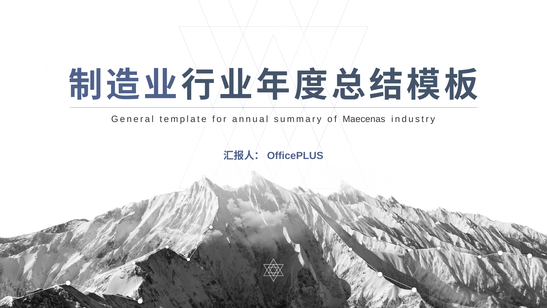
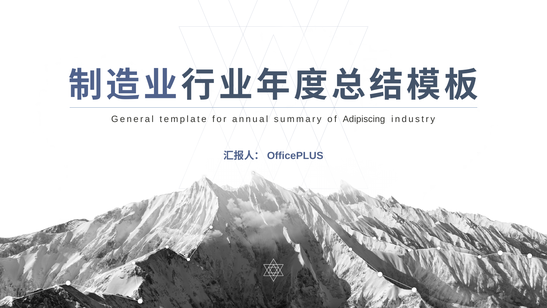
Maecenas: Maecenas -> Adipiscing
